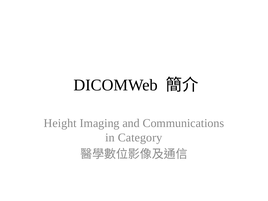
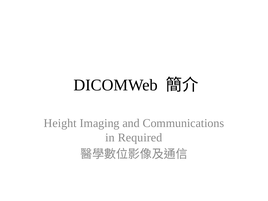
Category: Category -> Required
